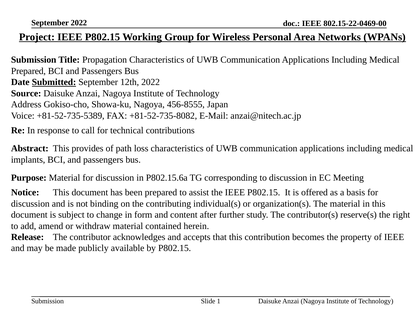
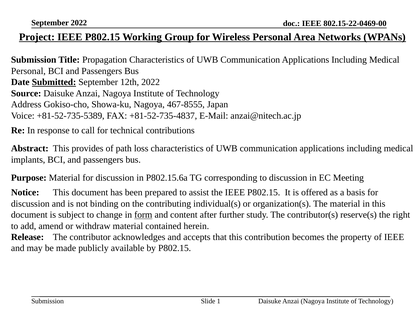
Prepared at (28, 71): Prepared -> Personal
456-8555: 456-8555 -> 467-8555
+81-52-735-8082: +81-52-735-8082 -> +81-52-735-4837
form underline: none -> present
